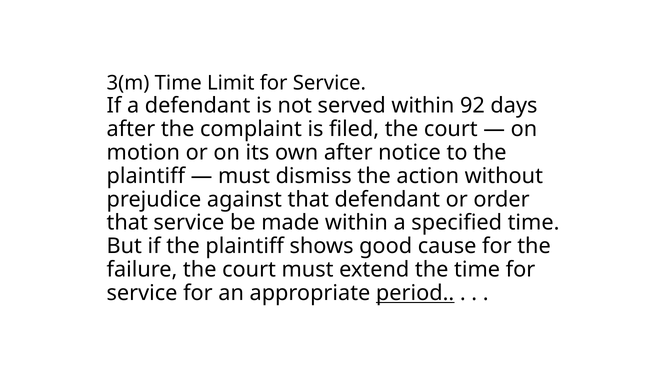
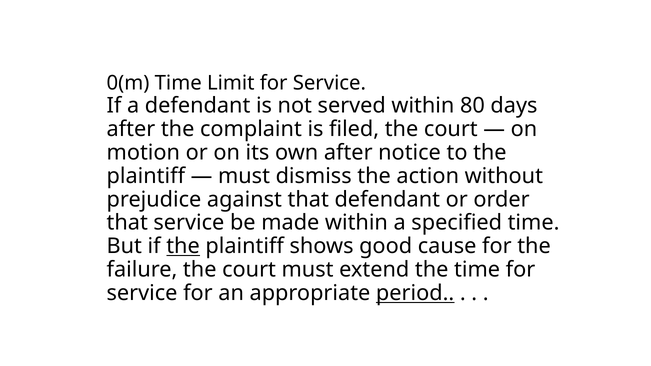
3(m: 3(m -> 0(m
92: 92 -> 80
the at (183, 246) underline: none -> present
